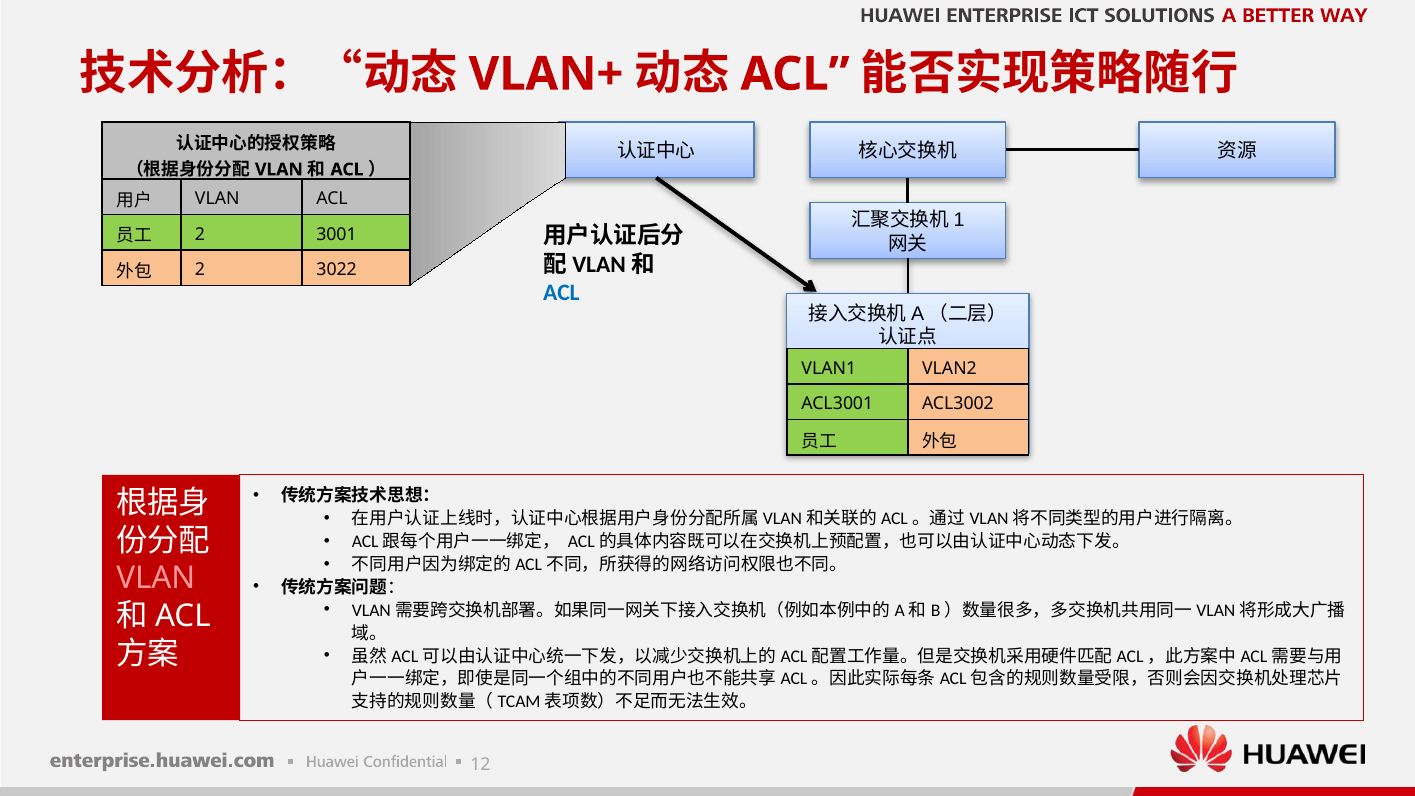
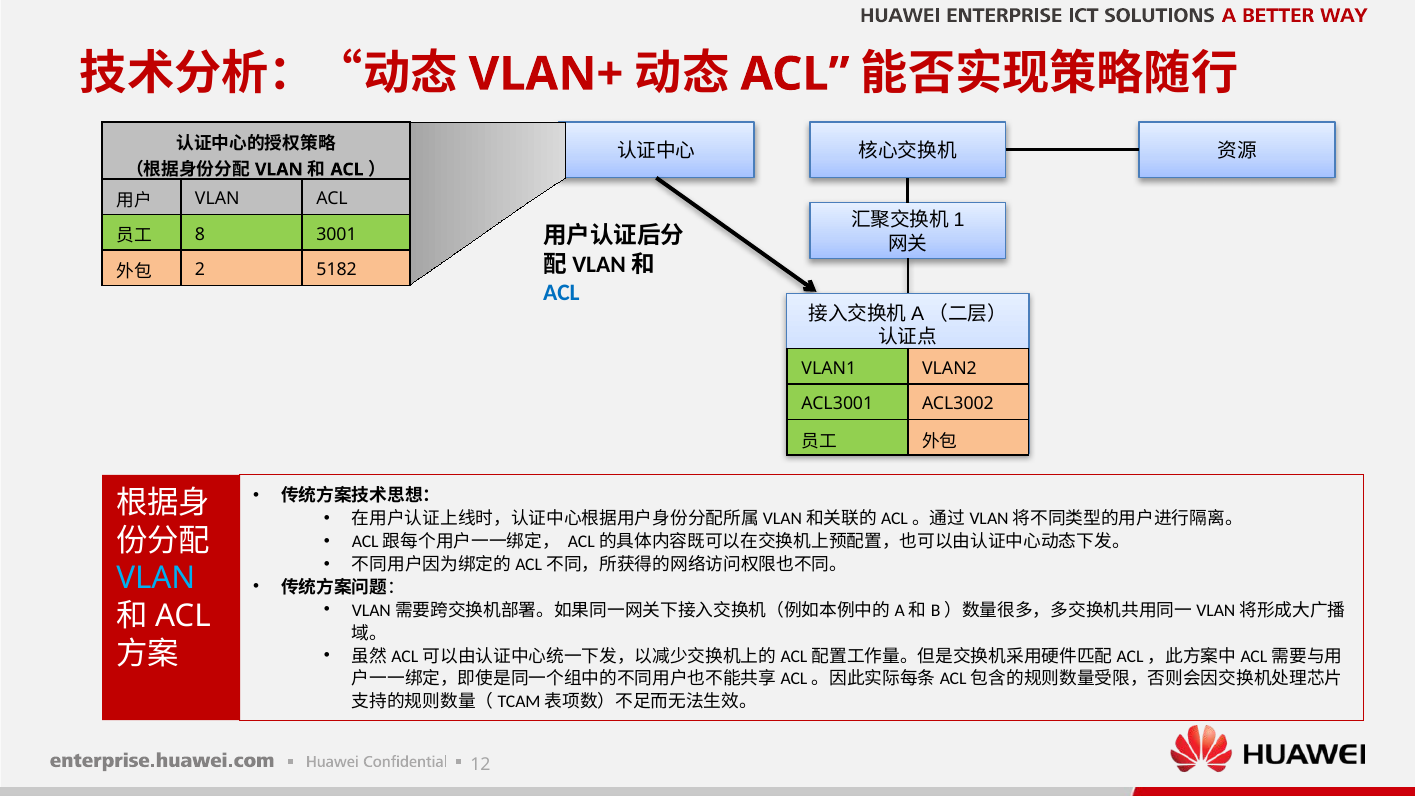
2 at (200, 234): 2 -> 8
3022: 3022 -> 5182
VLAN at (156, 579) colour: pink -> light blue
